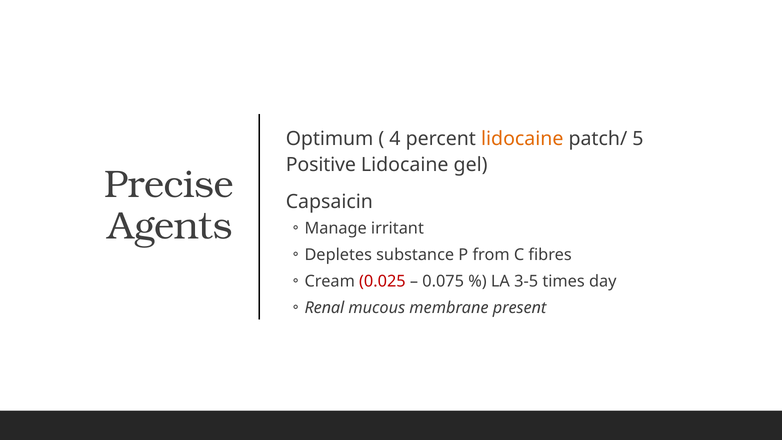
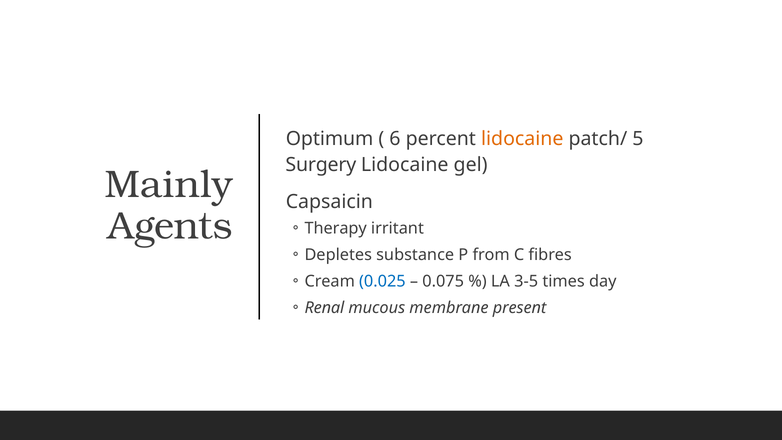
4: 4 -> 6
Positive: Positive -> Surgery
Precise: Precise -> Mainly
Manage: Manage -> Therapy
0.025 colour: red -> blue
